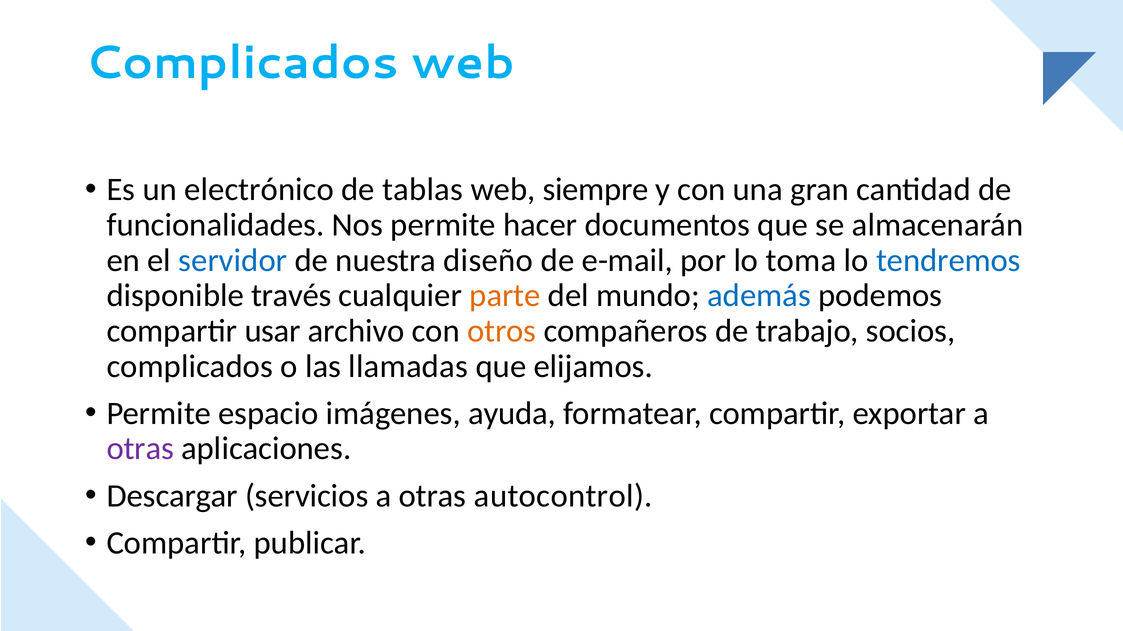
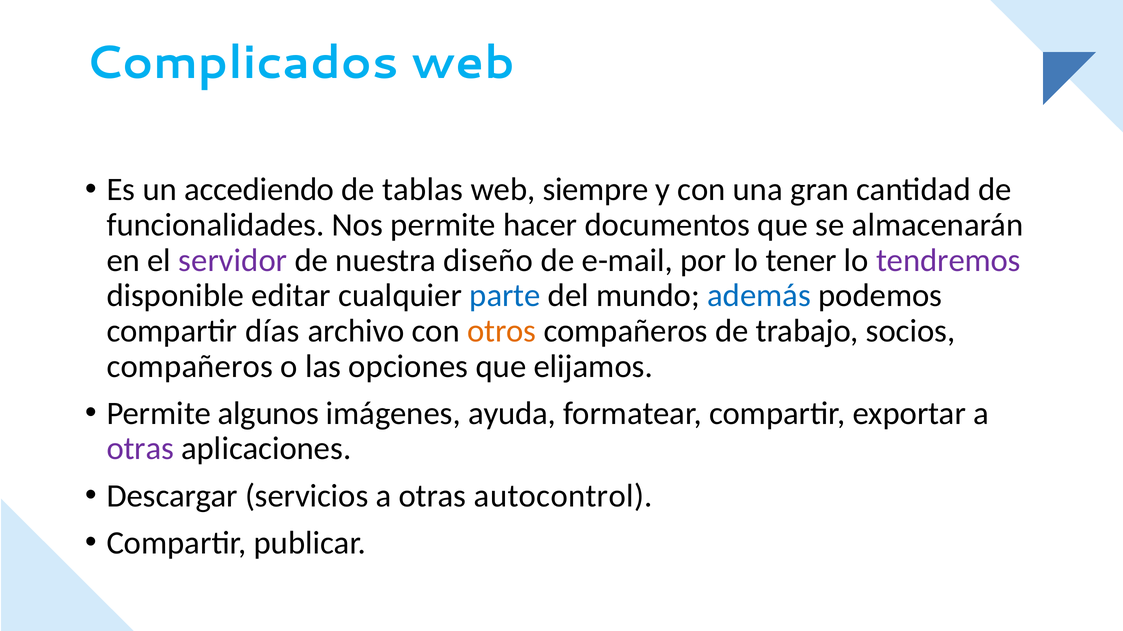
electrónico: electrónico -> accediendo
servidor colour: blue -> purple
toma: toma -> tener
tendremos colour: blue -> purple
través: través -> editar
parte colour: orange -> blue
usar: usar -> días
complicados at (190, 367): complicados -> compañeros
llamadas: llamadas -> opciones
espacio: espacio -> algunos
